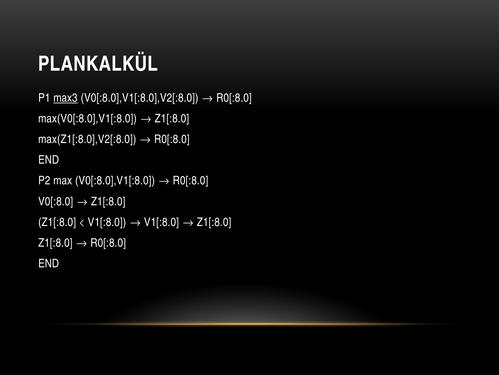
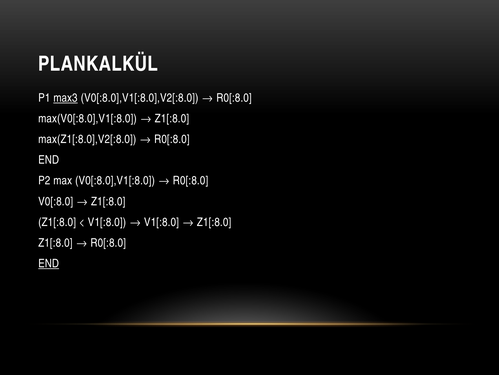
END at (49, 263) underline: none -> present
